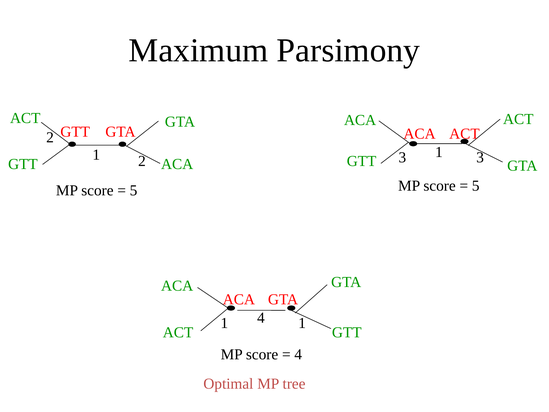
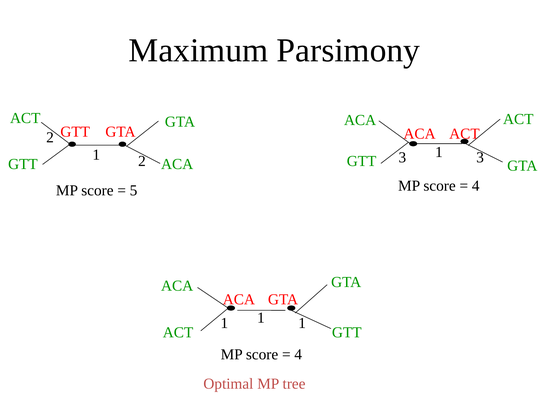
5 at (476, 186): 5 -> 4
4 at (261, 318): 4 -> 1
